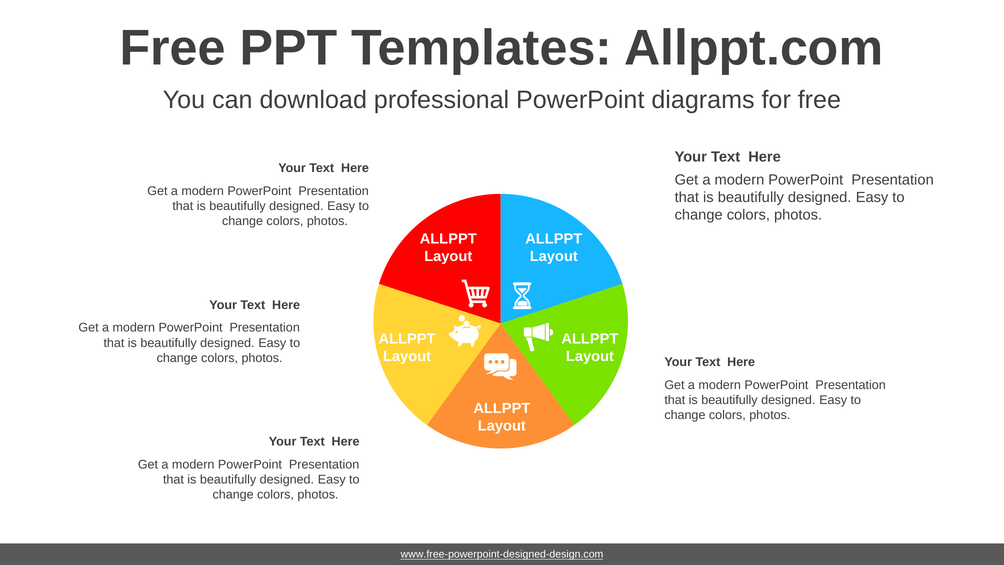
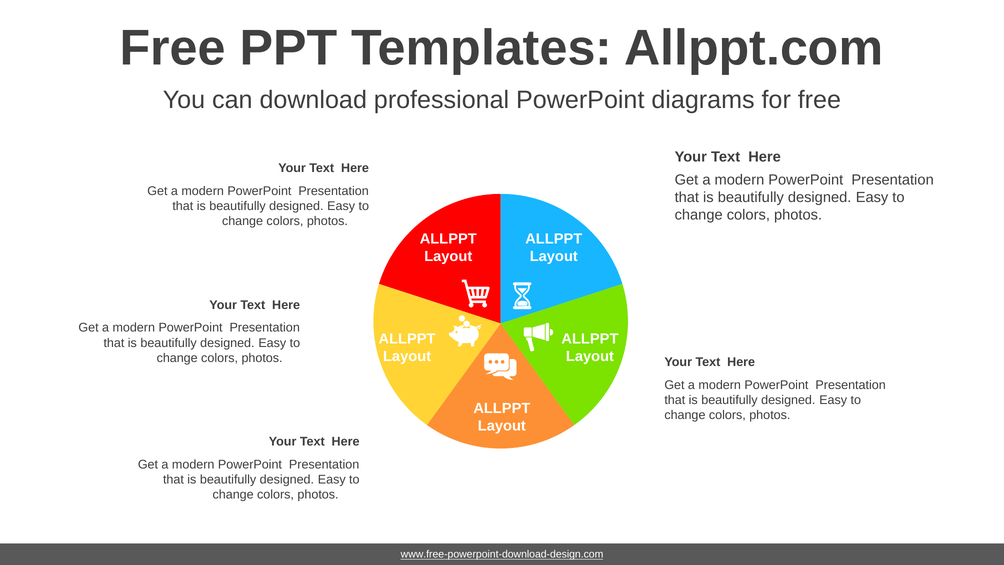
www.free-powerpoint-designed-design.com: www.free-powerpoint-designed-design.com -> www.free-powerpoint-download-design.com
